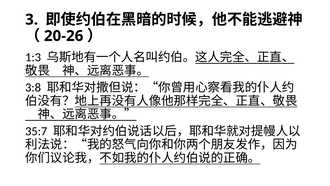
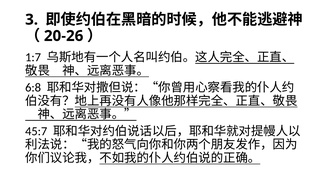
1:3: 1:3 -> 1:7
3:8: 3:8 -> 6:8
35:7: 35:7 -> 45:7
